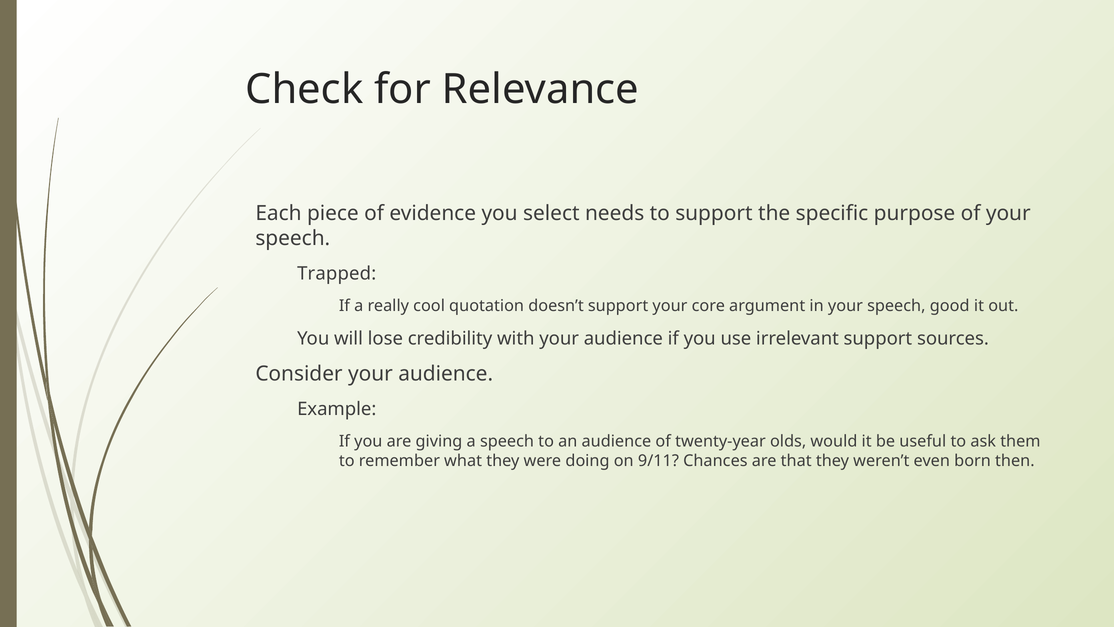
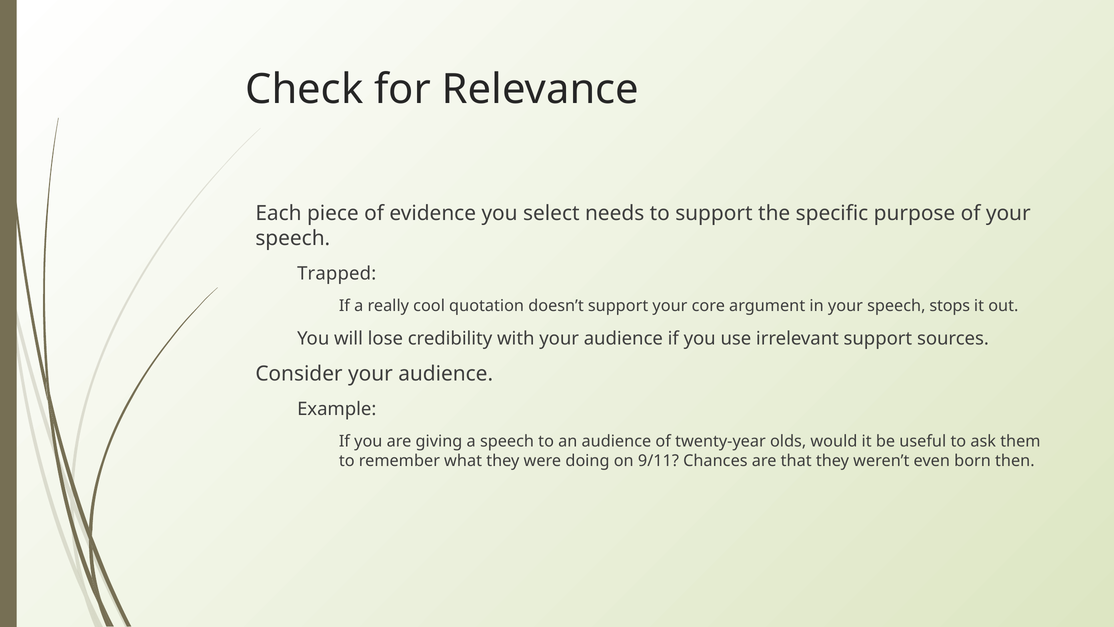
good: good -> stops
